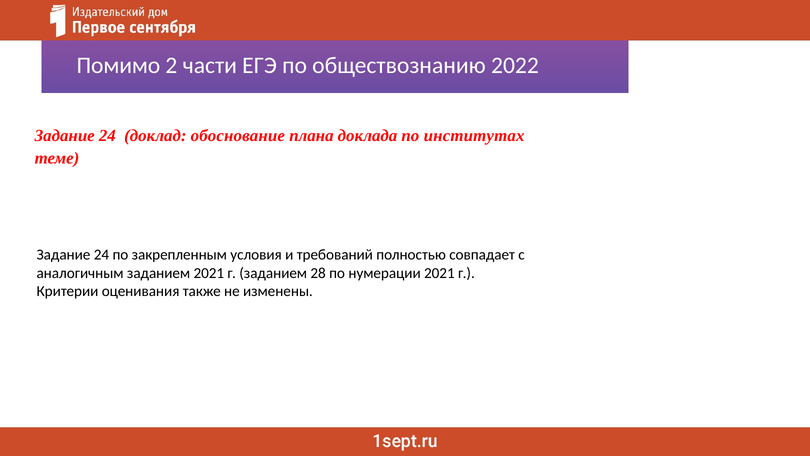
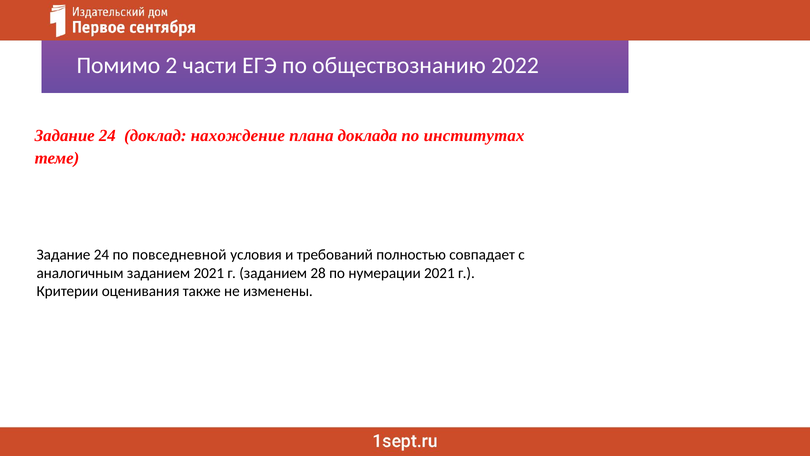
обоснование: обоснование -> нахождение
закрепленным: закрепленным -> повседневной
